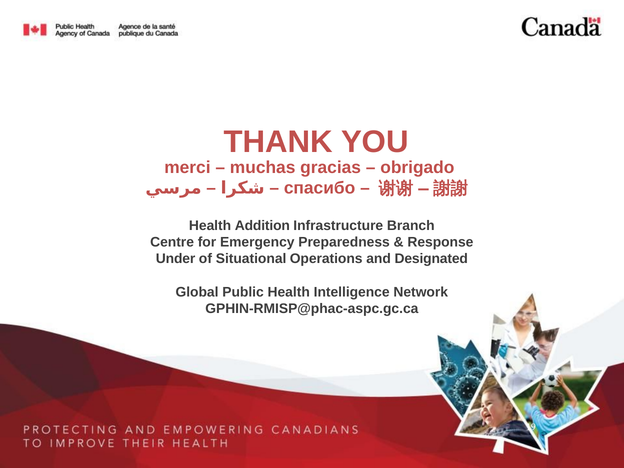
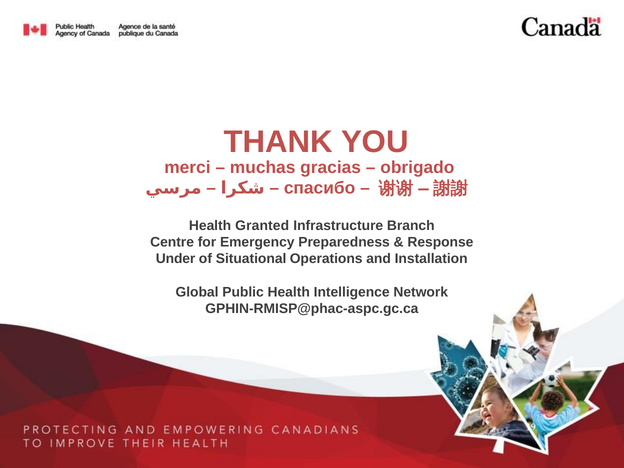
Addition: Addition -> Granted
Designated: Designated -> Installation
